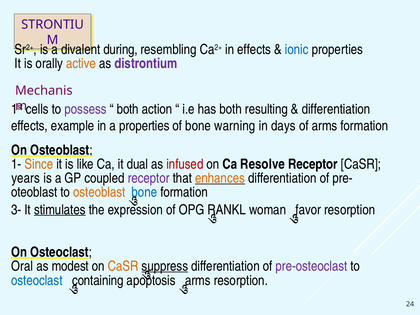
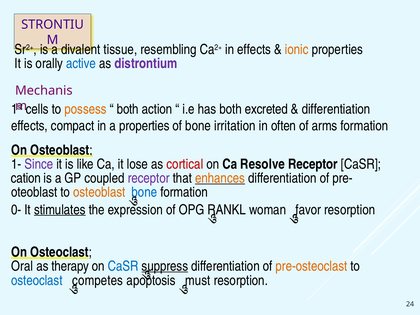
during: during -> tissue
ionic colour: blue -> orange
active colour: orange -> blue
possess colour: purple -> orange
resulting: resulting -> excreted
example: example -> compact
warning: warning -> irritation
days: days -> often
Since colour: orange -> purple
dual: dual -> lose
infused: infused -> cortical
years: years -> cation
3-: 3- -> 0-
modest: modest -> therapy
CaSR at (123, 266) colour: orange -> blue
pre-osteoclast colour: purple -> orange
containing: containing -> competes
arms at (198, 280): arms -> must
